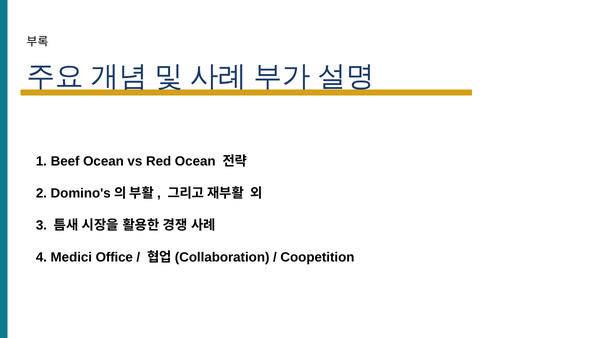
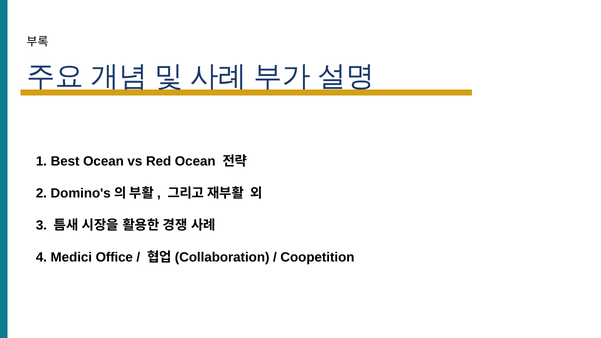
Beef: Beef -> Best
